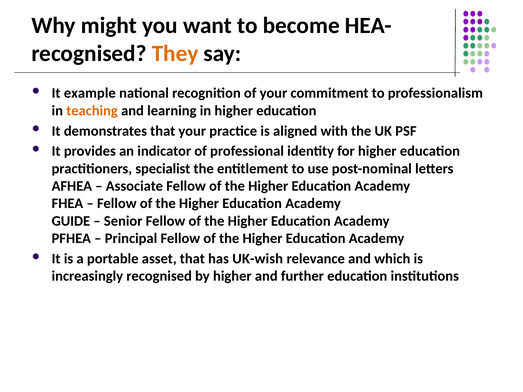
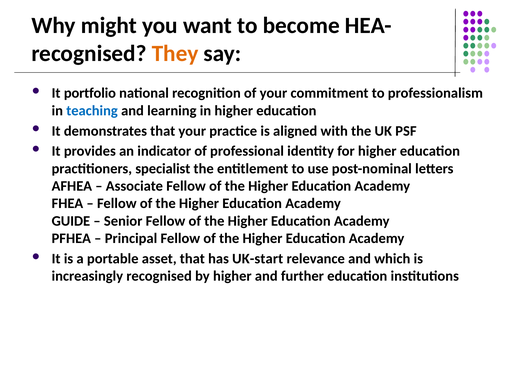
example: example -> portfolio
teaching colour: orange -> blue
UK-wish: UK-wish -> UK-start
